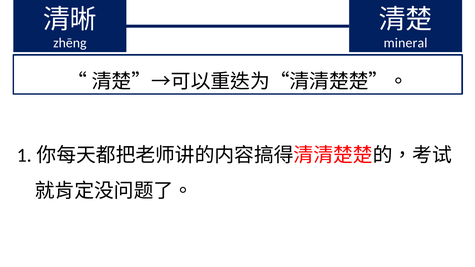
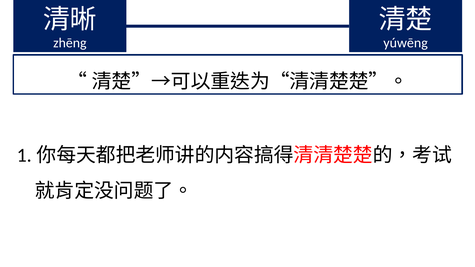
mineral: mineral -> yúwēng
